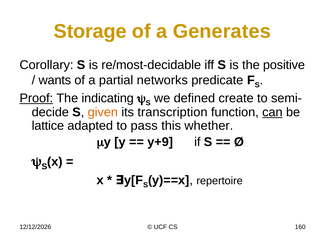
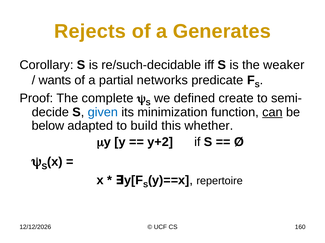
Storage: Storage -> Rejects
re/most-decidable: re/most-decidable -> re/such-decidable
positive: positive -> weaker
Proof underline: present -> none
indicating: indicating -> complete
given colour: orange -> blue
transcription: transcription -> minimization
lattice: lattice -> below
pass: pass -> build
y+9: y+9 -> y+2
